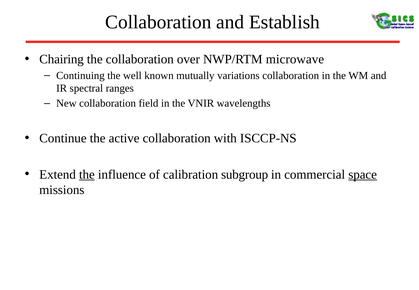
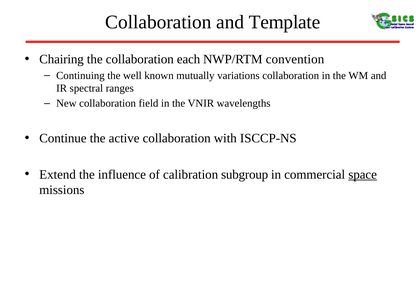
Establish: Establish -> Template
over: over -> each
microwave: microwave -> convention
the at (87, 174) underline: present -> none
